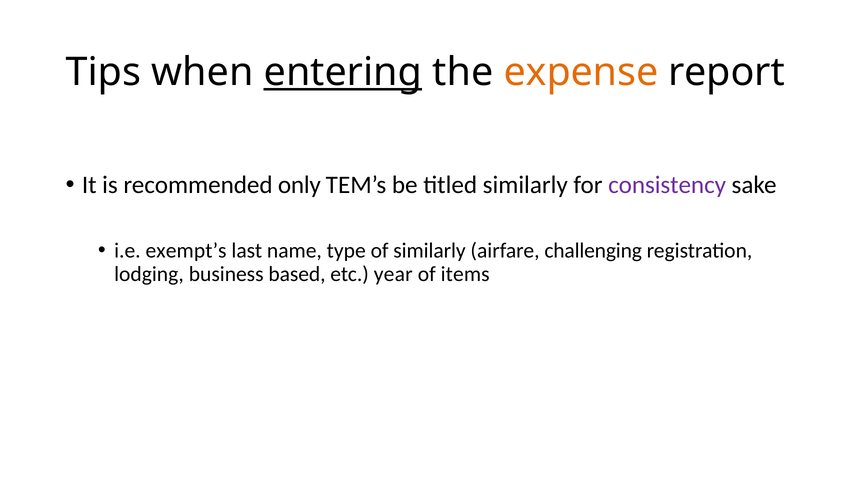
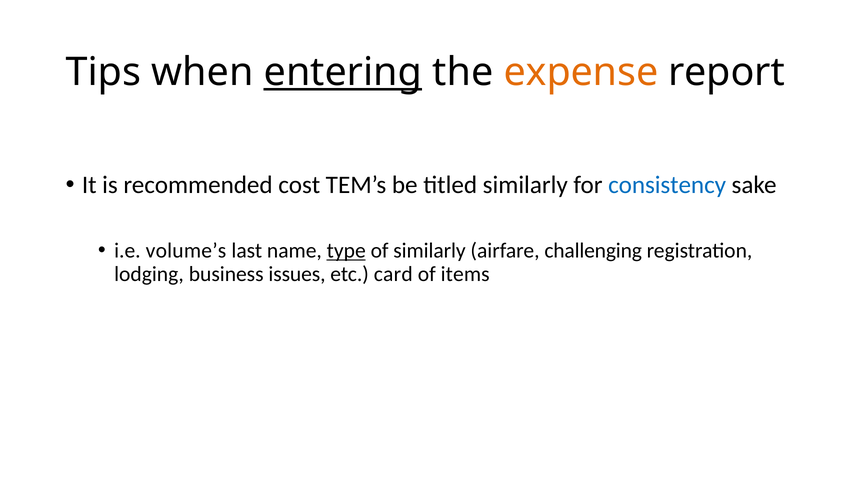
only: only -> cost
consistency colour: purple -> blue
exempt’s: exempt’s -> volume’s
type underline: none -> present
based: based -> issues
year: year -> card
